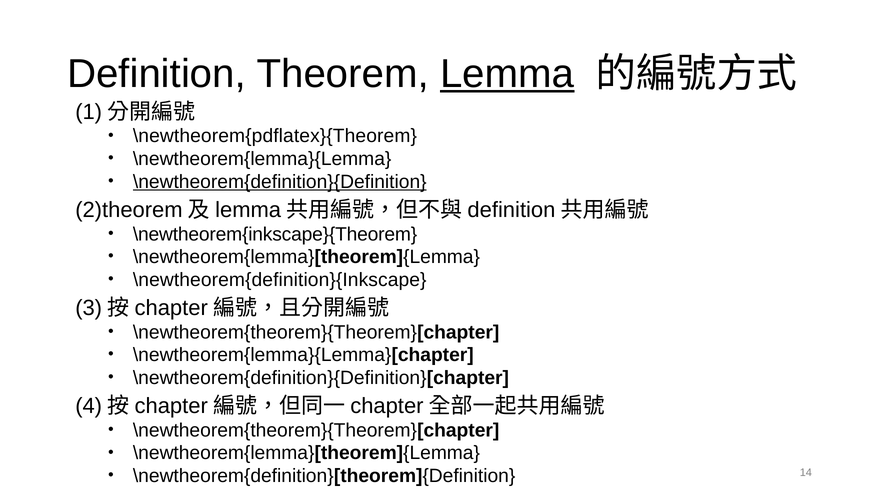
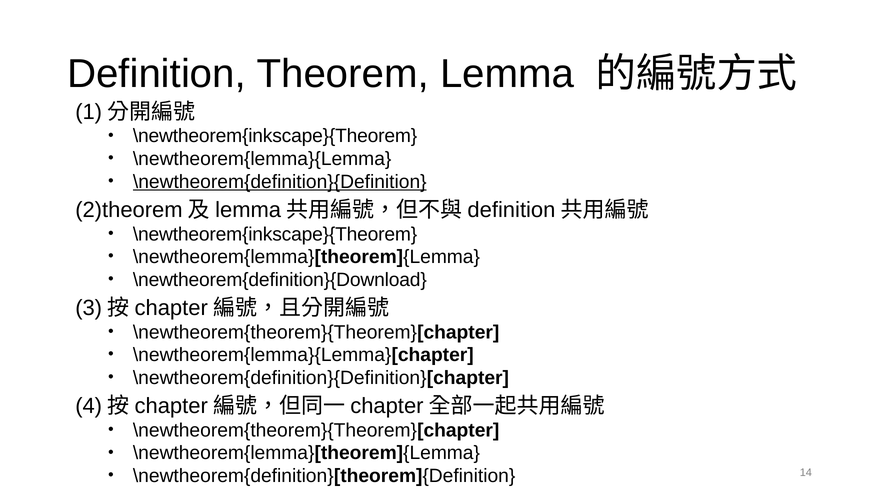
Lemma underline: present -> none
\newtheorem{pdflatex}{Theorem at (275, 136): \newtheorem{pdflatex}{Theorem -> \newtheorem{inkscape}{Theorem
\newtheorem{definition}{Inkscape: \newtheorem{definition}{Inkscape -> \newtheorem{definition}{Download
